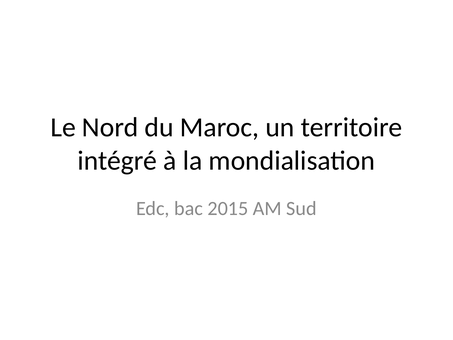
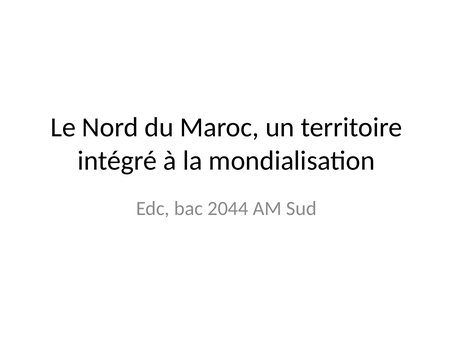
2015: 2015 -> 2044
